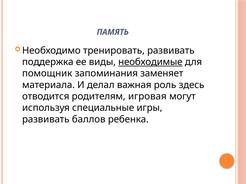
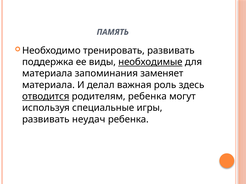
помощник at (47, 74): помощник -> материала
отводится underline: none -> present
родителям игровая: игровая -> ребенка
баллов: баллов -> неудач
